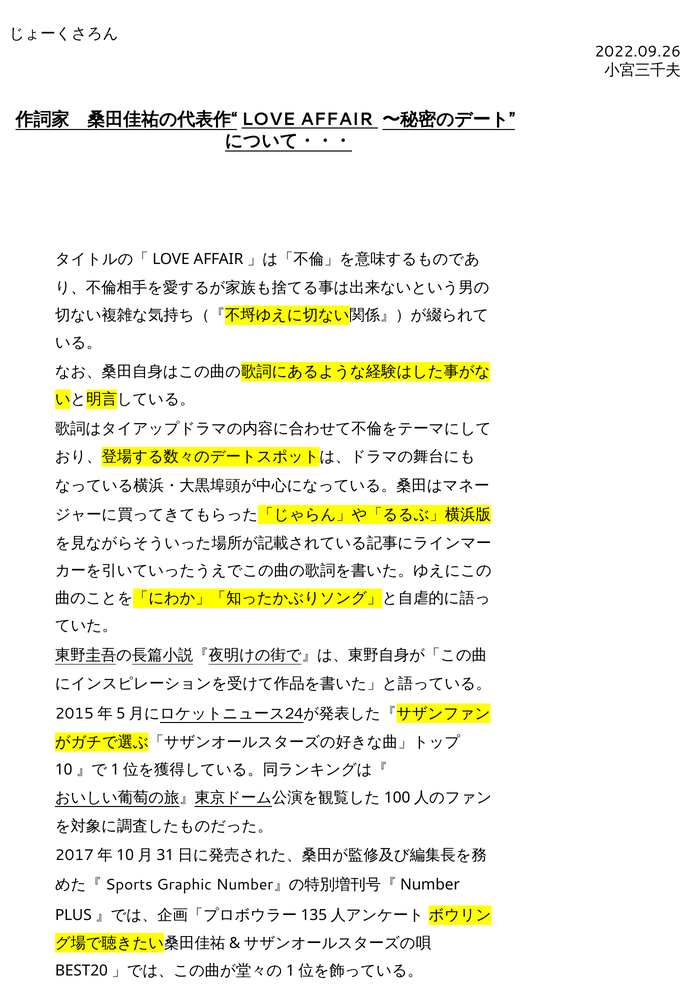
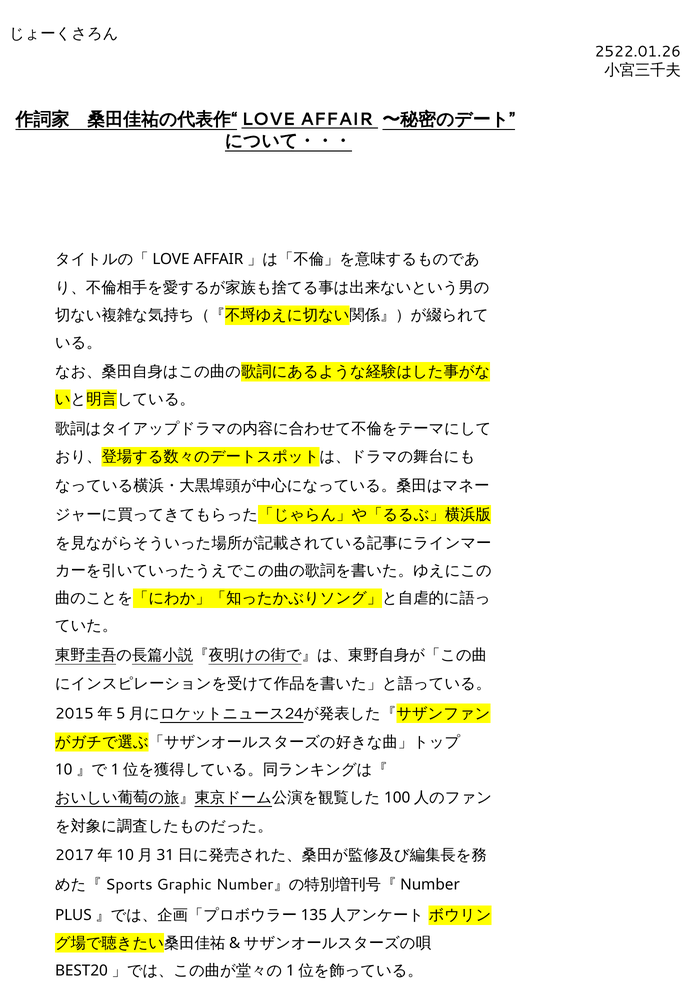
2022.09.26: 2022.09.26 -> 2522.01.26
